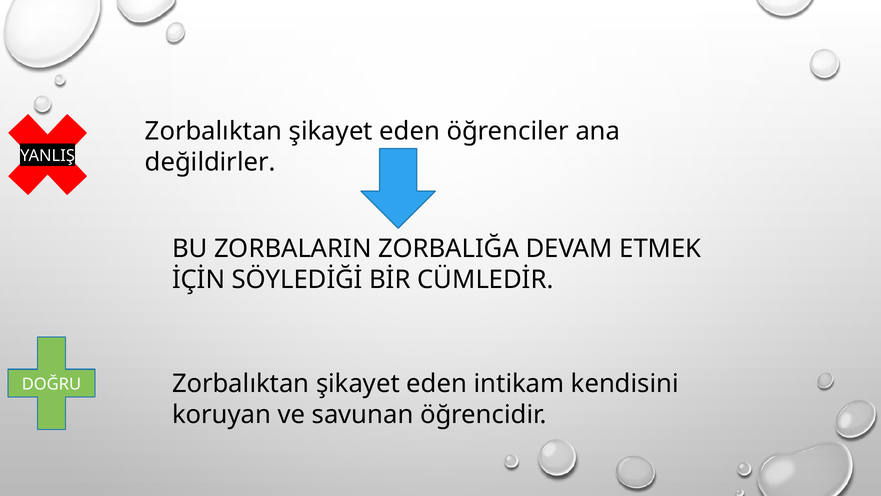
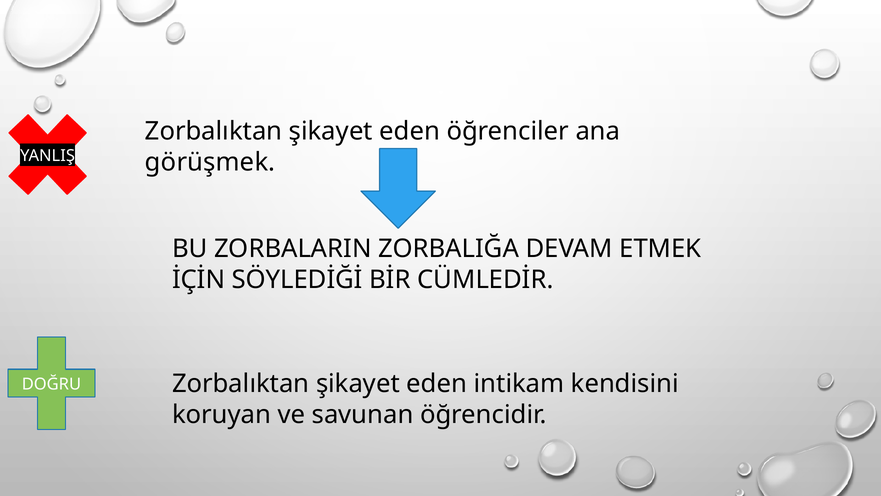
değildirler: değildirler -> görüşmek
